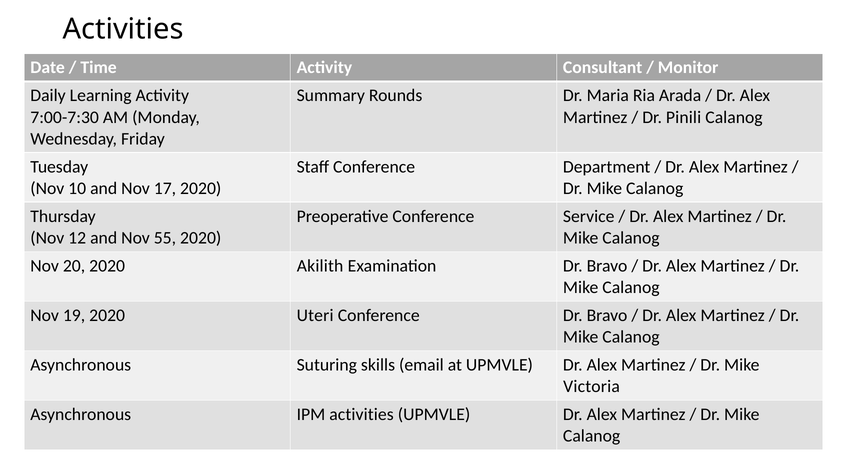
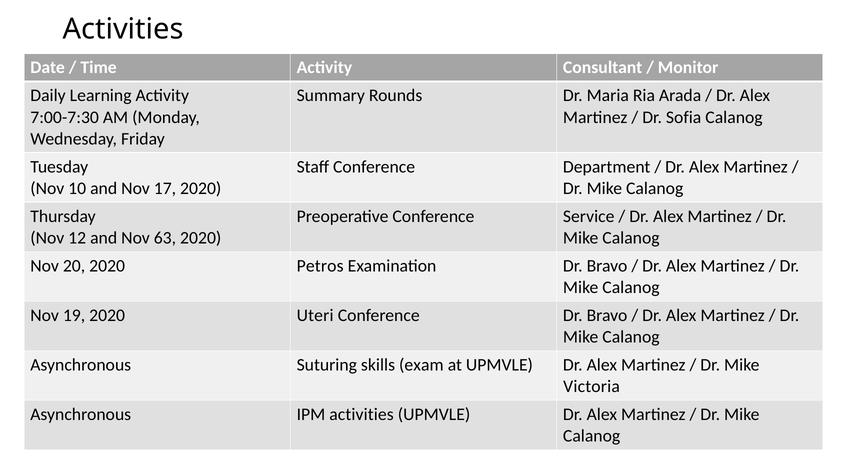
Pinili: Pinili -> Sofia
55: 55 -> 63
Akilith: Akilith -> Petros
email: email -> exam
